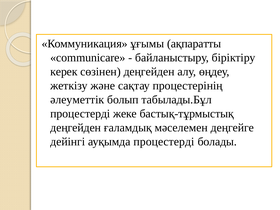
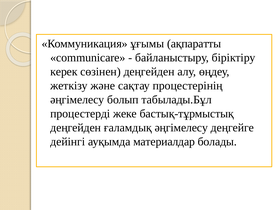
әлеуметтік at (77, 100): әлеуметтік -> әңгімелесу
ғаламдық мәселемен: мәселемен -> әңгімелесу
ауқымда процестерді: процестерді -> материалдар
